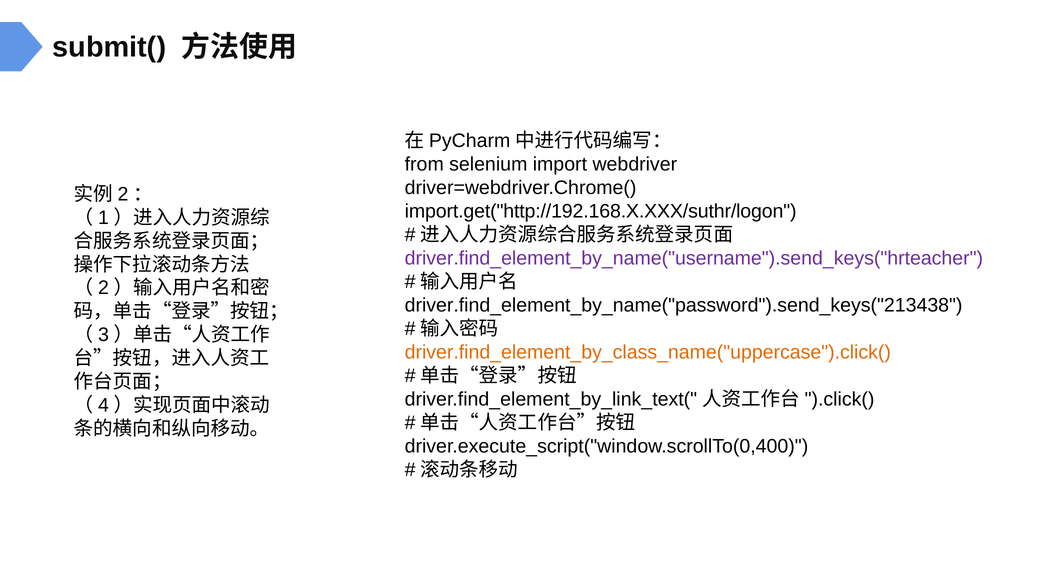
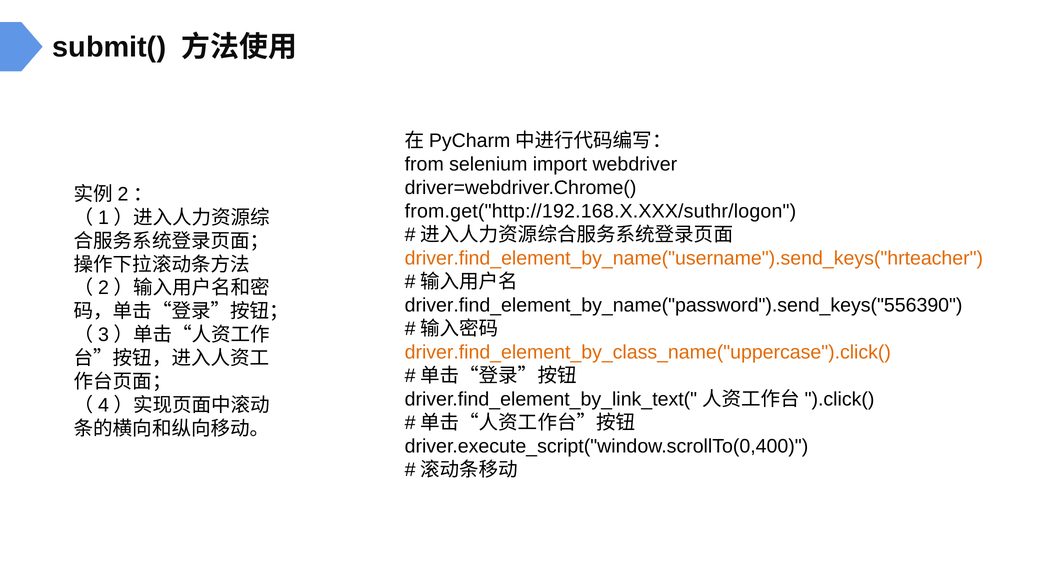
import.get("http://192.168.X.XXX/suthr/logon: import.get("http://192.168.X.XXX/suthr/logon -> from.get("http://192.168.X.XXX/suthr/logon
driver.find_element_by_name("username").send_keys("hrteacher colour: purple -> orange
driver.find_element_by_name("password").send_keys("213438: driver.find_element_by_name("password").send_keys("213438 -> driver.find_element_by_name("password").send_keys("556390
